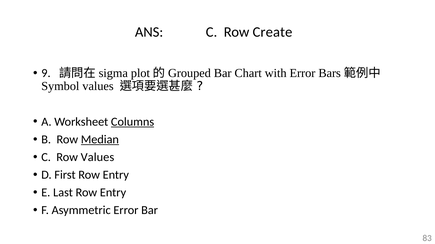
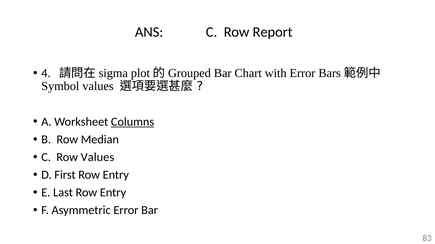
Create: Create -> Report
9: 9 -> 4
Median underline: present -> none
